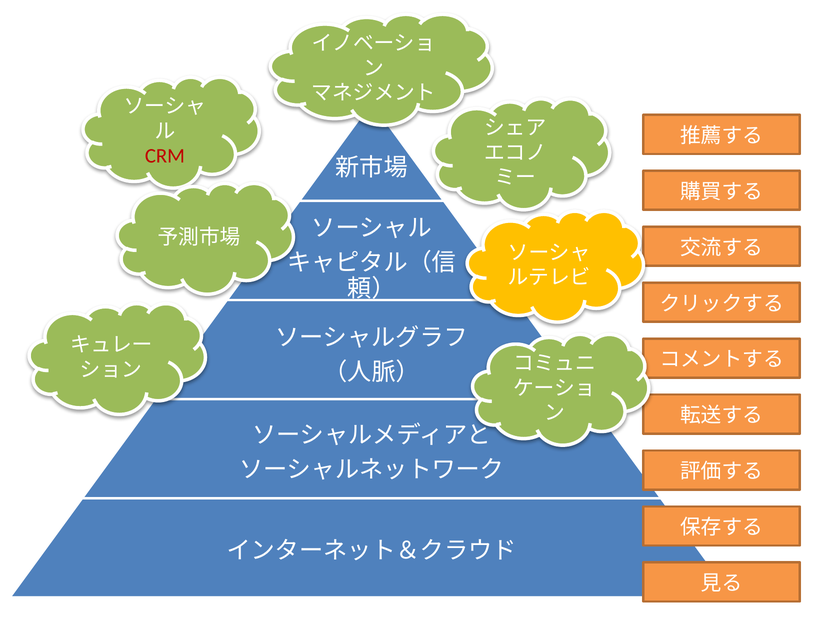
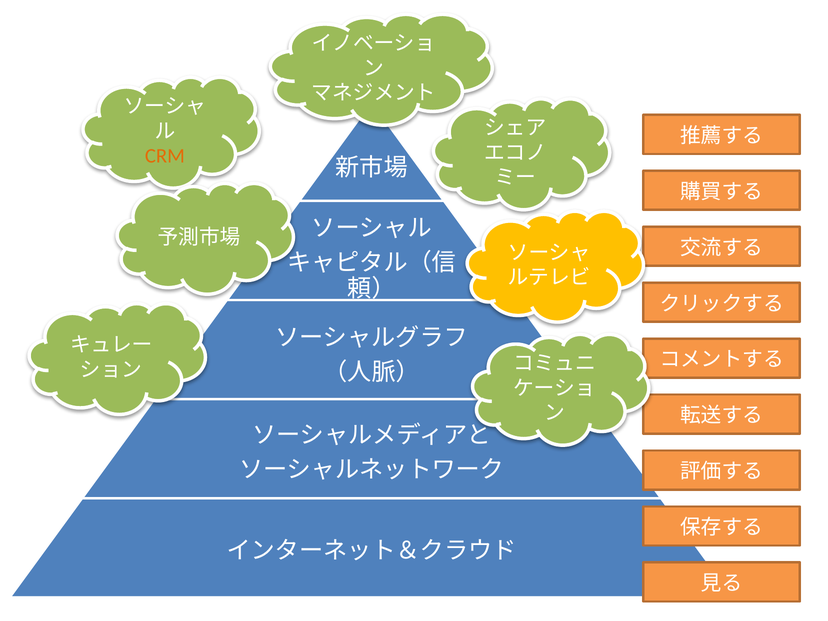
CRM colour: red -> orange
